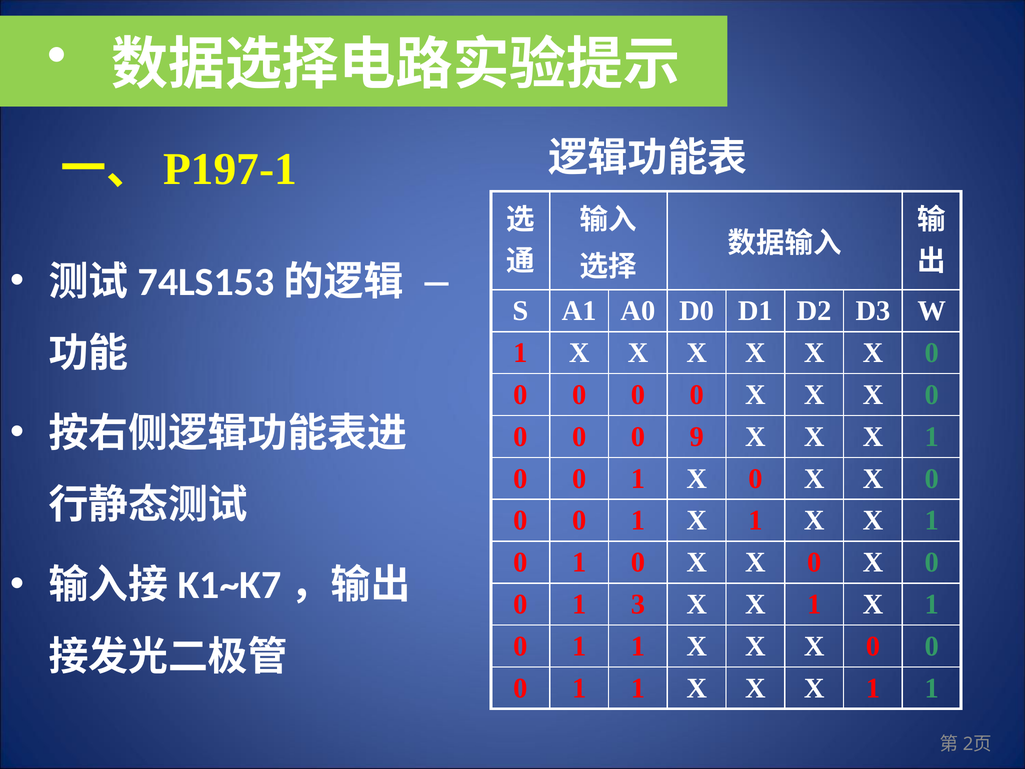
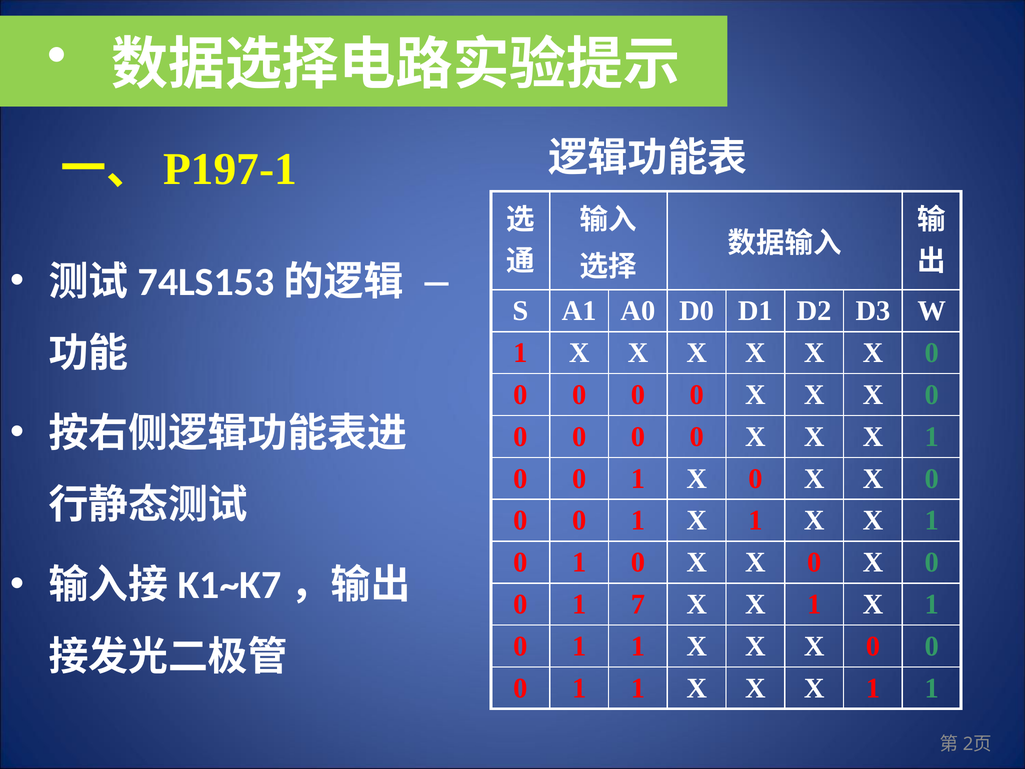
9 at (697, 437): 9 -> 0
3: 3 -> 7
